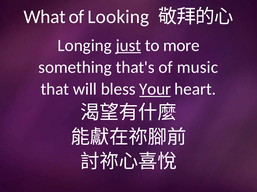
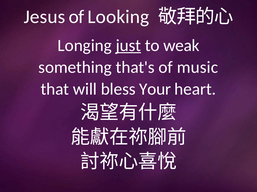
What: What -> Jesus
more: more -> weak
Your underline: present -> none
